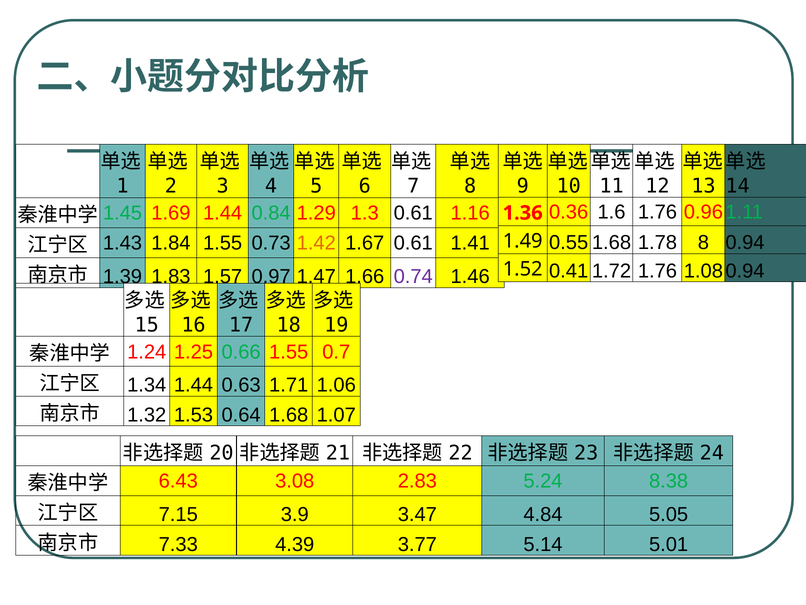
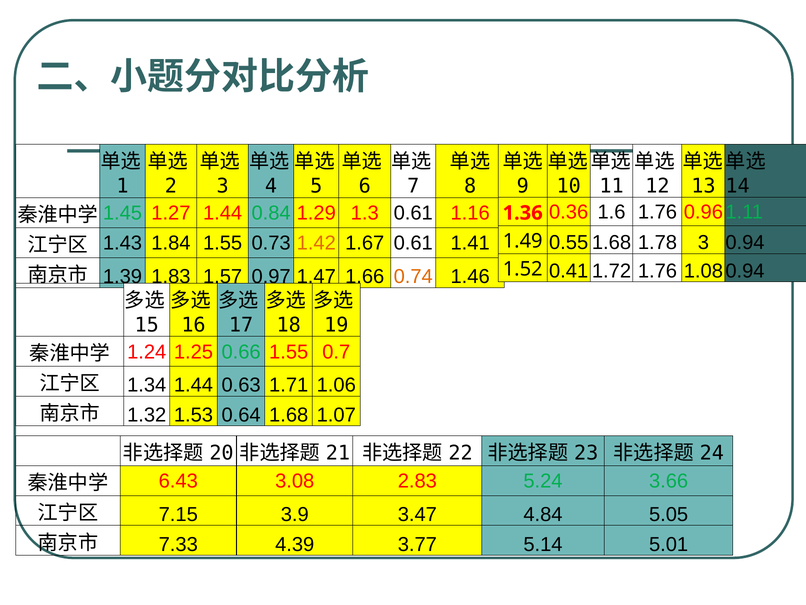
1.69: 1.69 -> 1.27
1.78 8: 8 -> 3
0.74 colour: purple -> orange
8.38: 8.38 -> 3.66
